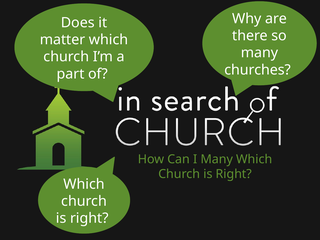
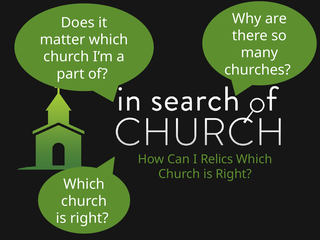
I Many: Many -> Relics
